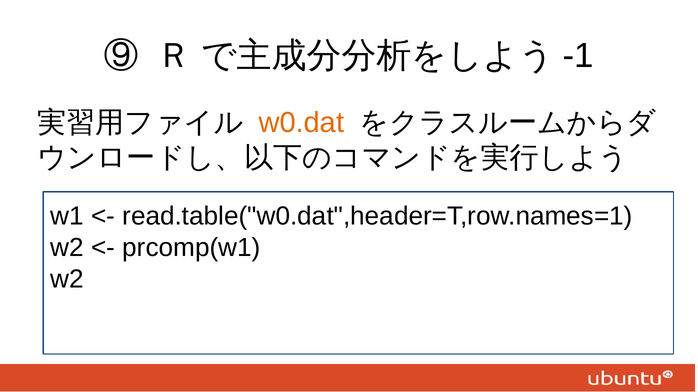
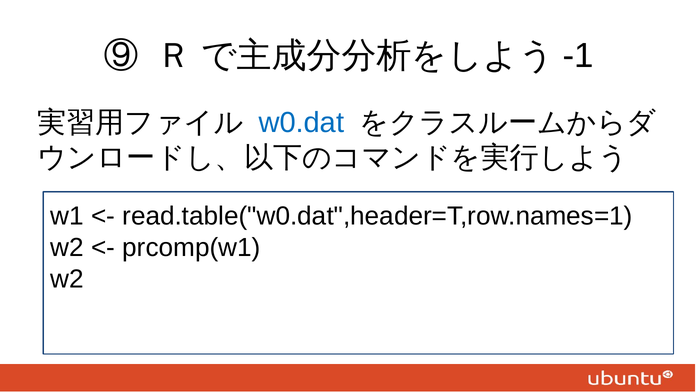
w0.dat colour: orange -> blue
